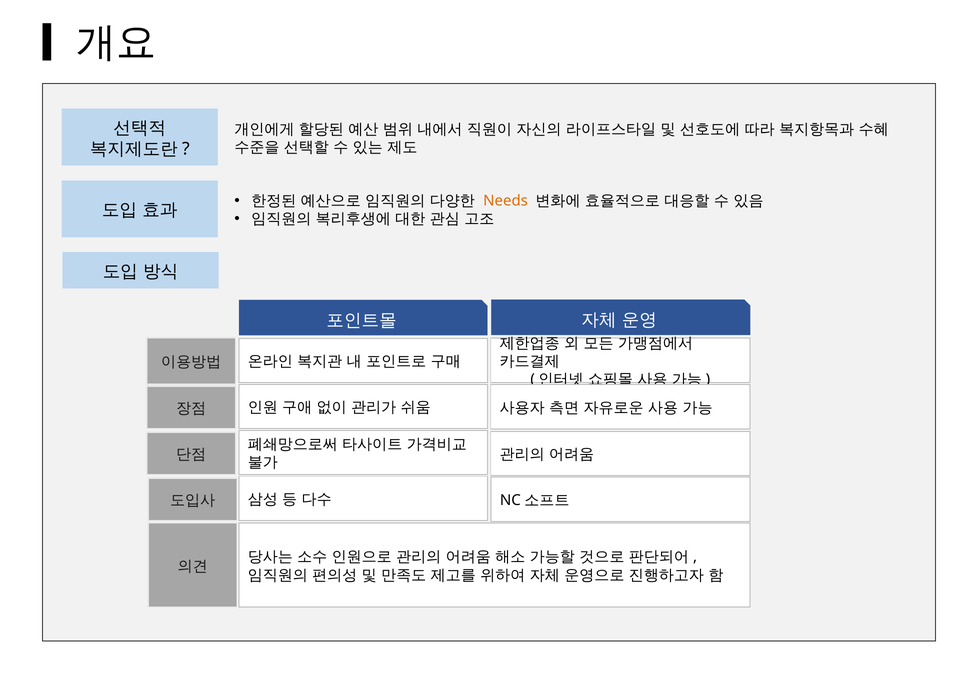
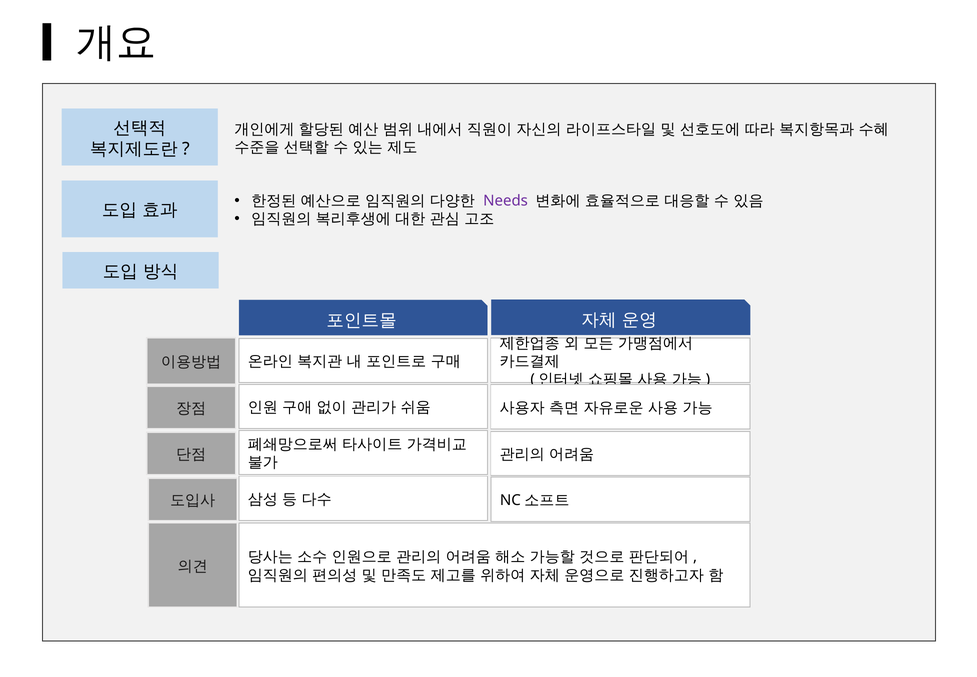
Needs colour: orange -> purple
